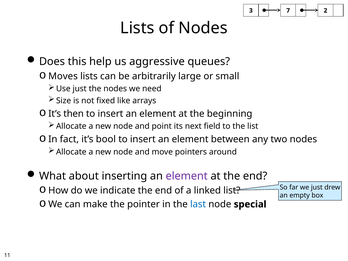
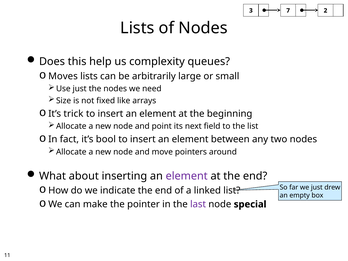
aggressive: aggressive -> complexity
then: then -> trick
last colour: blue -> purple
